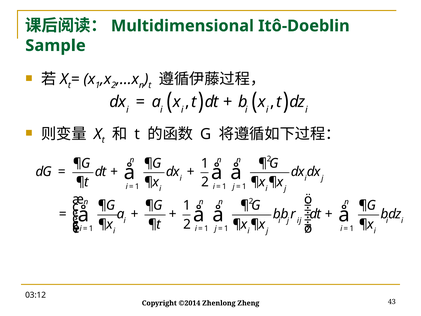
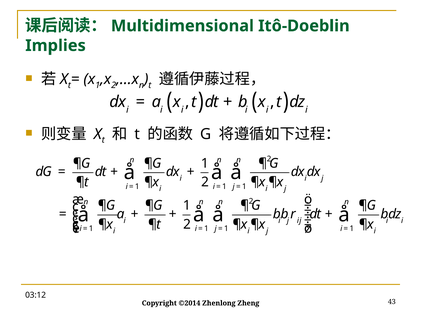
Sample: Sample -> Implies
